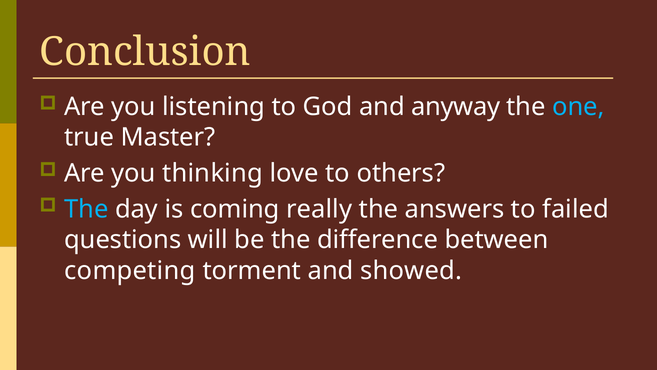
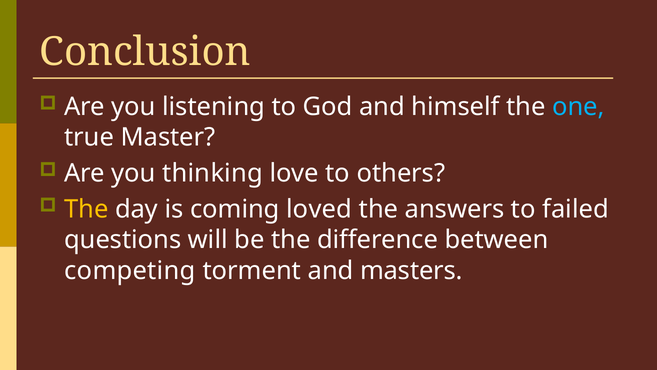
anyway: anyway -> himself
The at (86, 209) colour: light blue -> yellow
really: really -> loved
showed: showed -> masters
